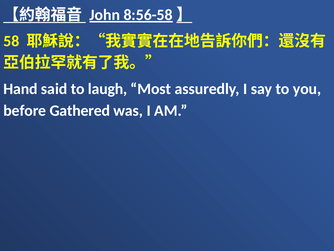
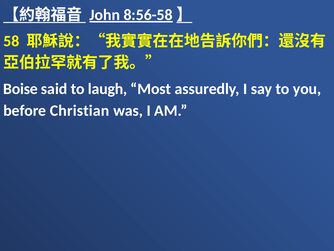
Hand: Hand -> Boise
Gathered: Gathered -> Christian
